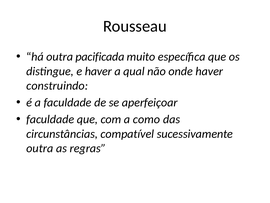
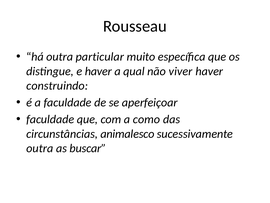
pacificada: pacificada -> particular
onde: onde -> viver
compatível: compatível -> animalesco
regras: regras -> buscar
